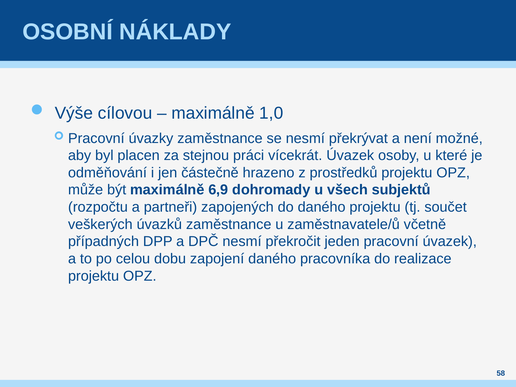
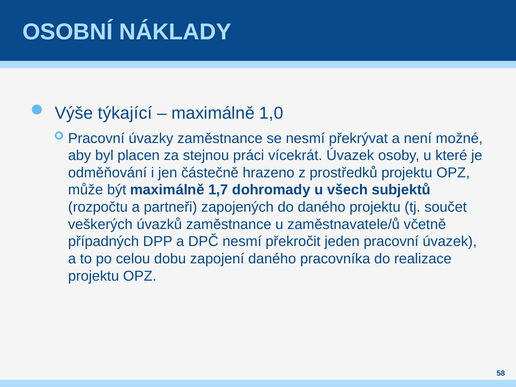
cílovou: cílovou -> týkající
6,9: 6,9 -> 1,7
